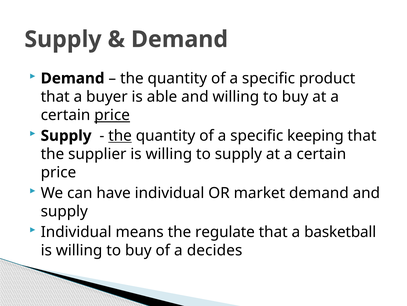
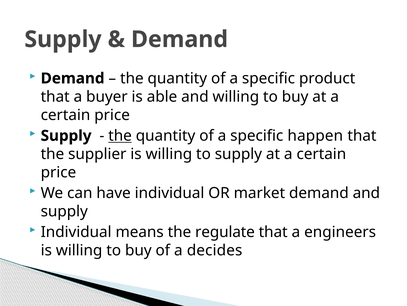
price at (112, 115) underline: present -> none
keeping: keeping -> happen
basketball: basketball -> engineers
